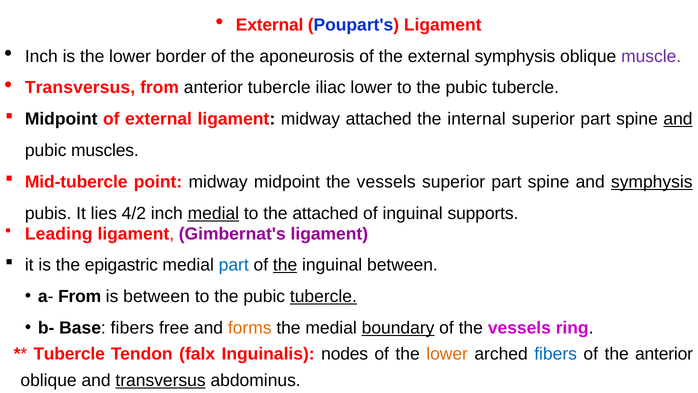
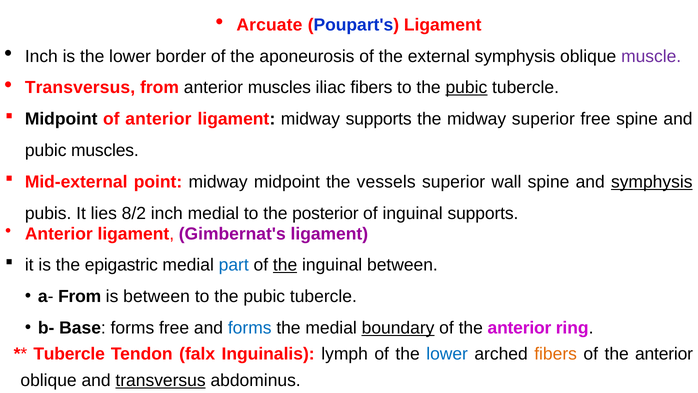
External at (270, 25): External -> Arcuate
anterior tubercle: tubercle -> muscles
iliac lower: lower -> fibers
pubic at (466, 88) underline: none -> present
of external: external -> anterior
midway attached: attached -> supports
the internal: internal -> midway
part at (595, 119): part -> free
and at (678, 119) underline: present -> none
Mid-tubercle: Mid-tubercle -> Mid-external
part at (506, 182): part -> wall
4/2: 4/2 -> 8/2
medial at (213, 213) underline: present -> none
the attached: attached -> posterior
Leading at (59, 234): Leading -> Anterior
tubercle at (323, 296) underline: present -> none
Base fibers: fibers -> forms
forms at (250, 328) colour: orange -> blue
vessels at (519, 328): vessels -> anterior
nodes: nodes -> lymph
lower at (447, 354) colour: orange -> blue
fibers at (556, 354) colour: blue -> orange
